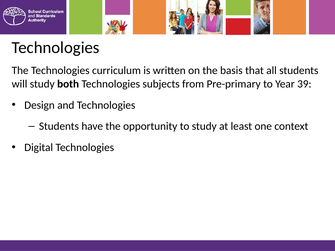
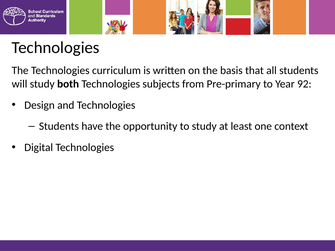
39: 39 -> 92
